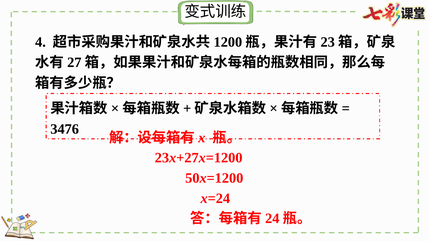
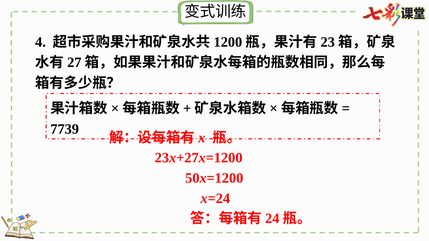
3476: 3476 -> 7739
